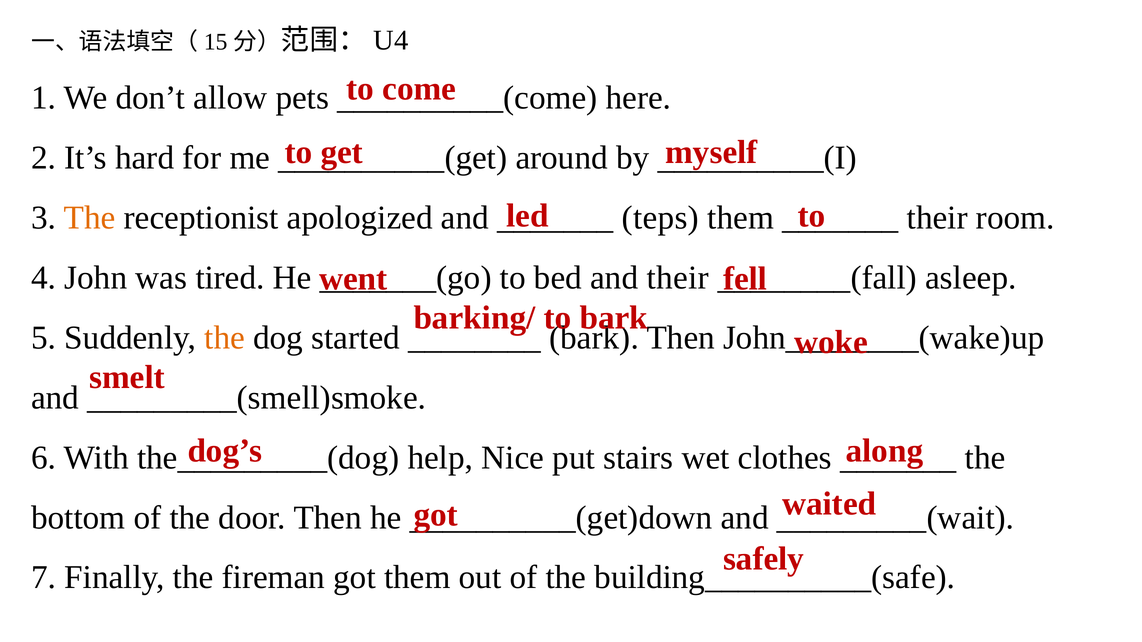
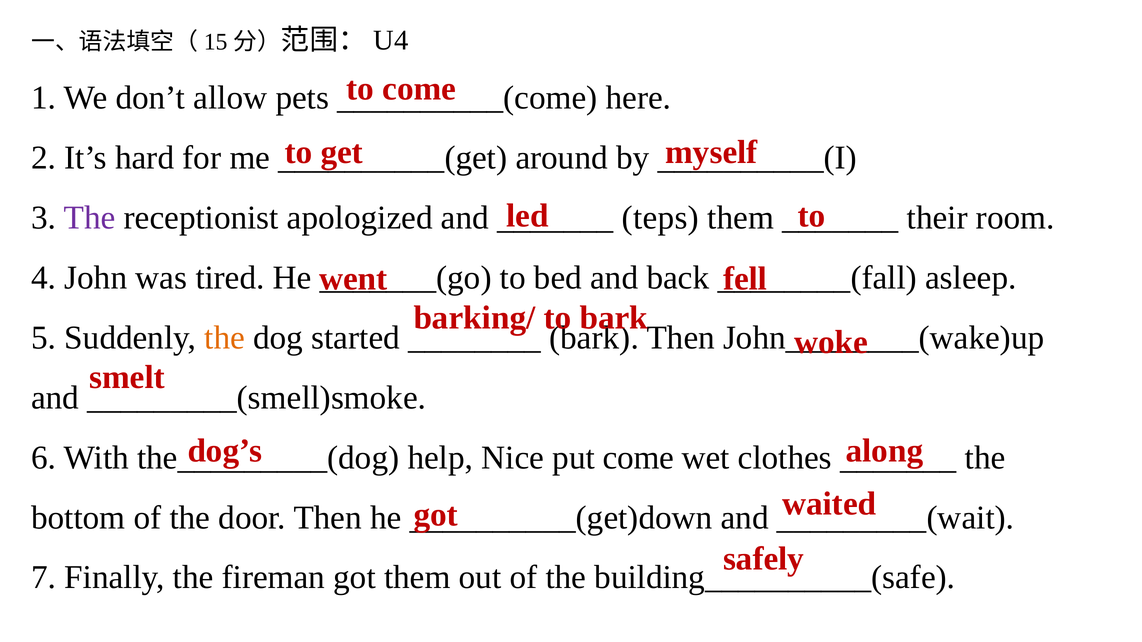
The at (90, 218) colour: orange -> purple
and their: their -> back
put stairs: stairs -> come
